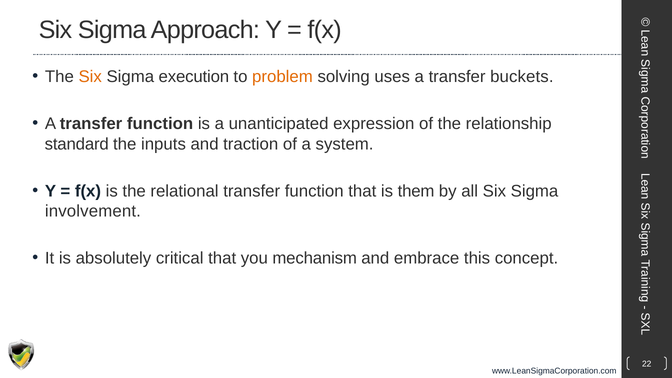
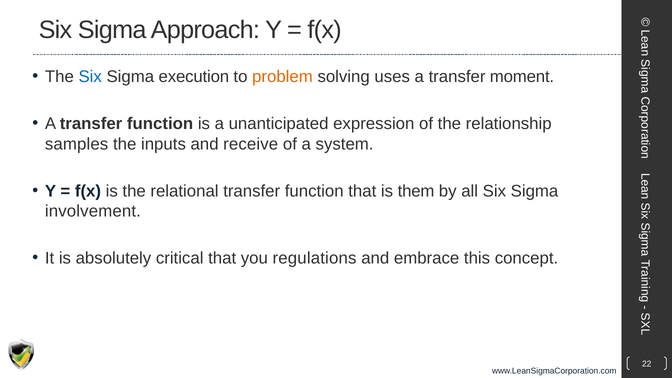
Six at (90, 77) colour: orange -> blue
buckets: buckets -> moment
standard: standard -> samples
traction: traction -> receive
mechanism: mechanism -> regulations
